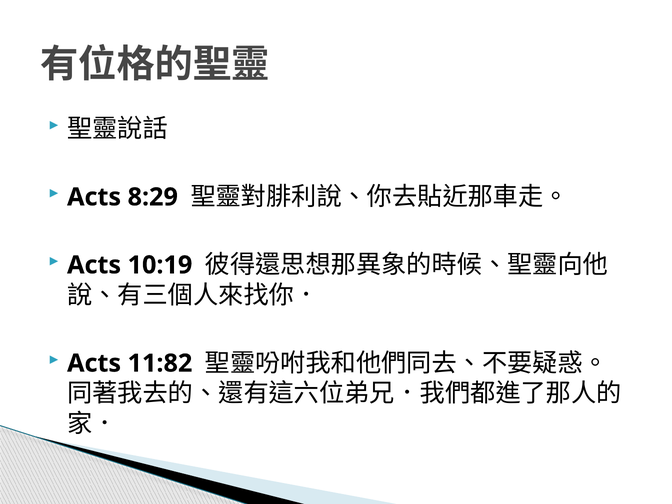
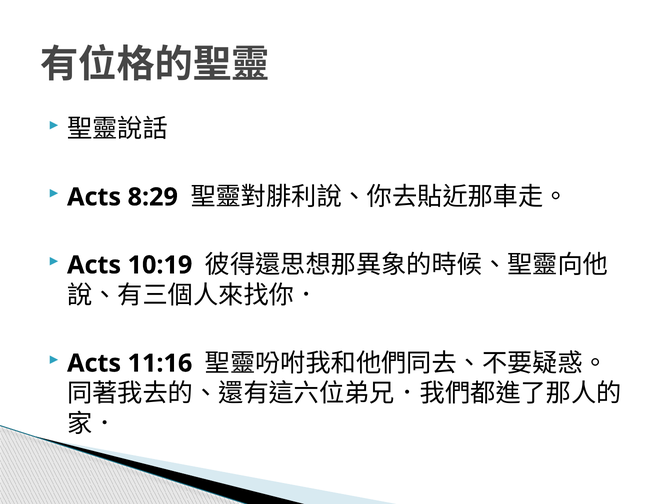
11:82: 11:82 -> 11:16
